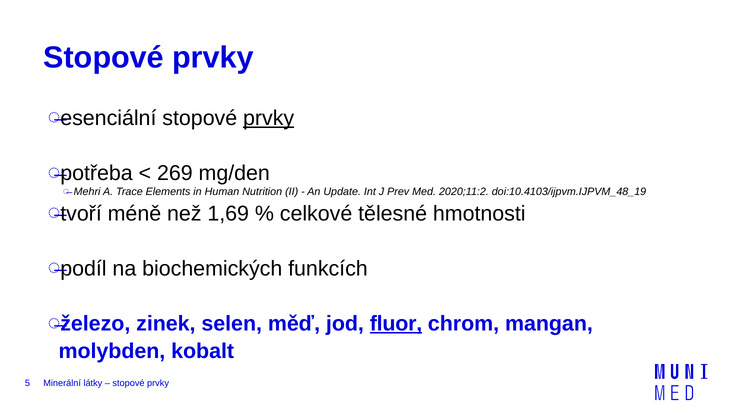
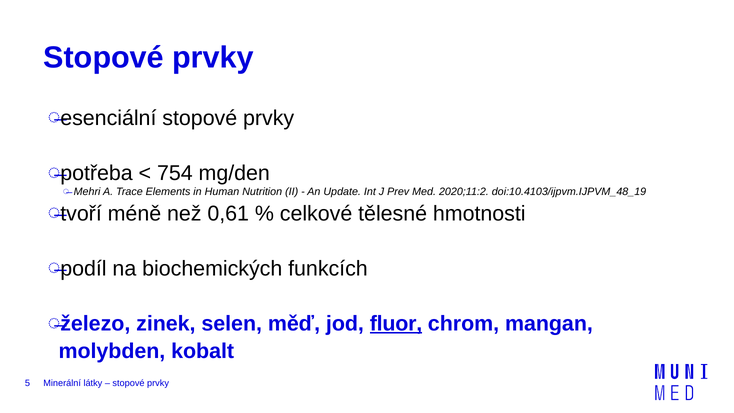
prvky at (269, 118) underline: present -> none
269: 269 -> 754
1,69: 1,69 -> 0,61
